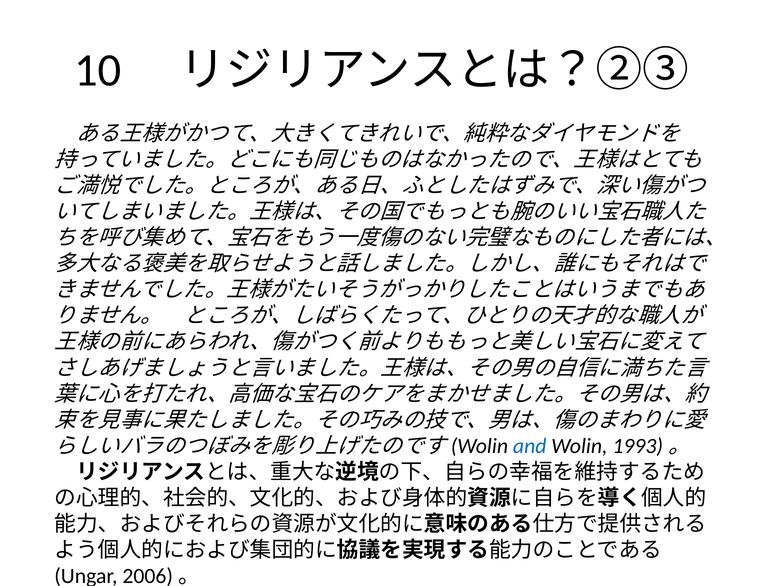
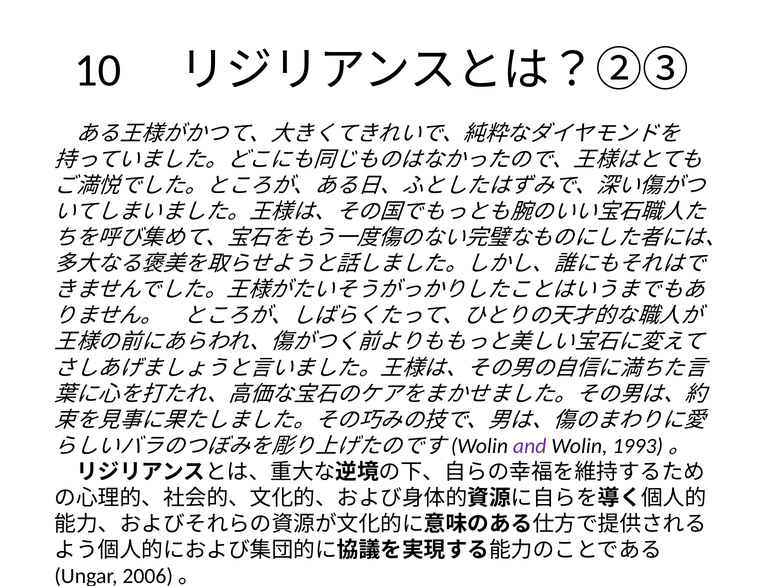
and colour: blue -> purple
